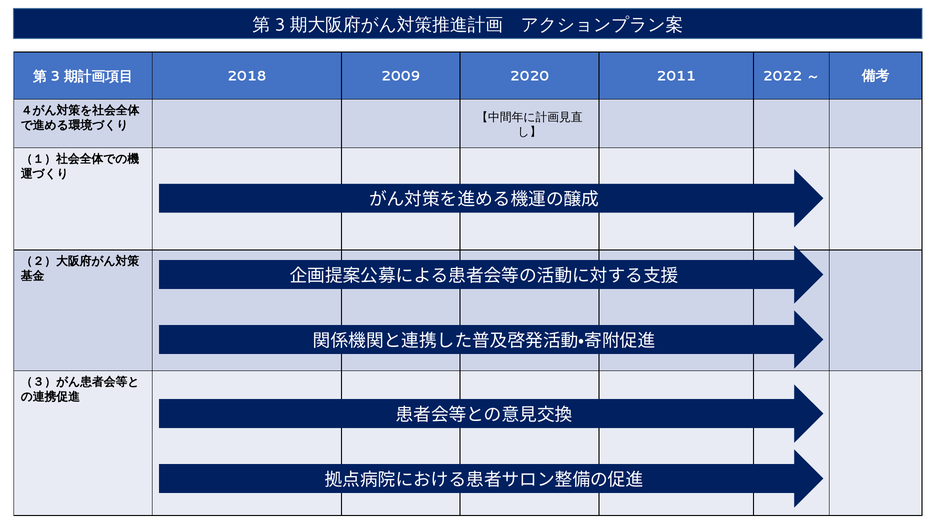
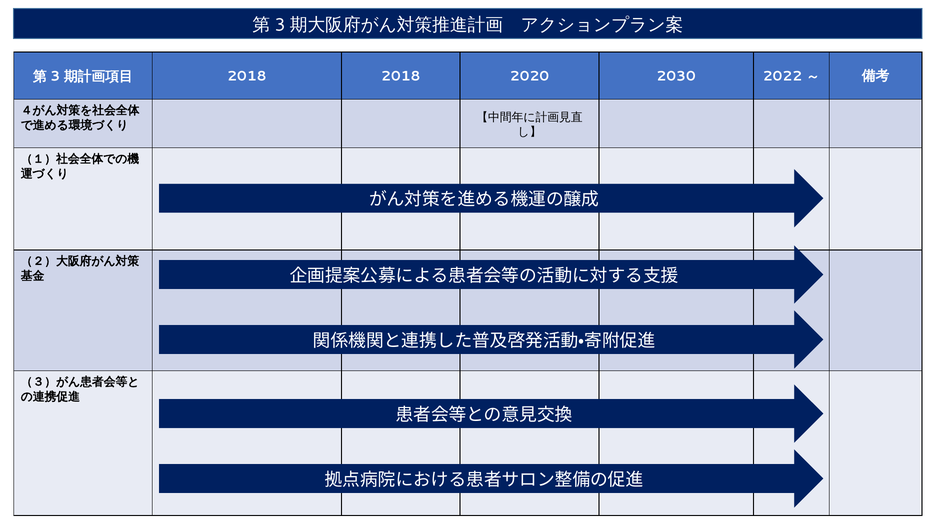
2018 2009: 2009 -> 2018
2011: 2011 -> 2030
